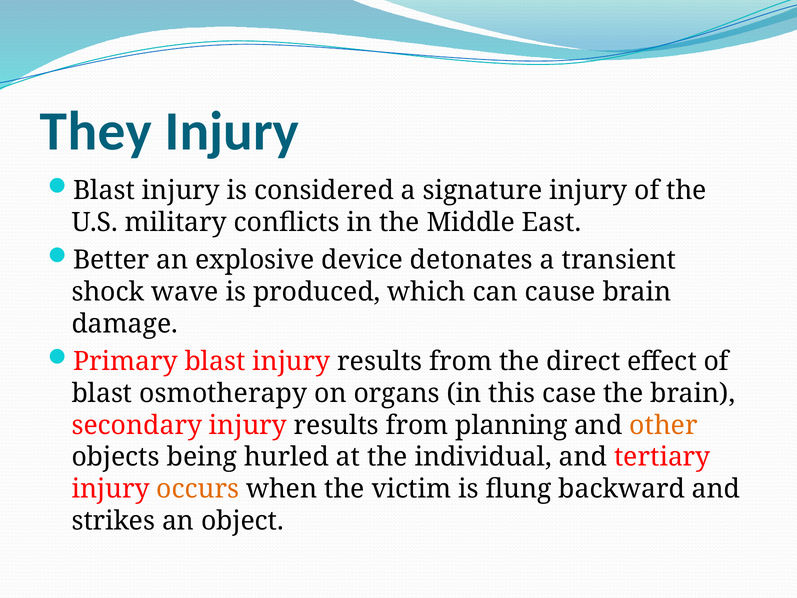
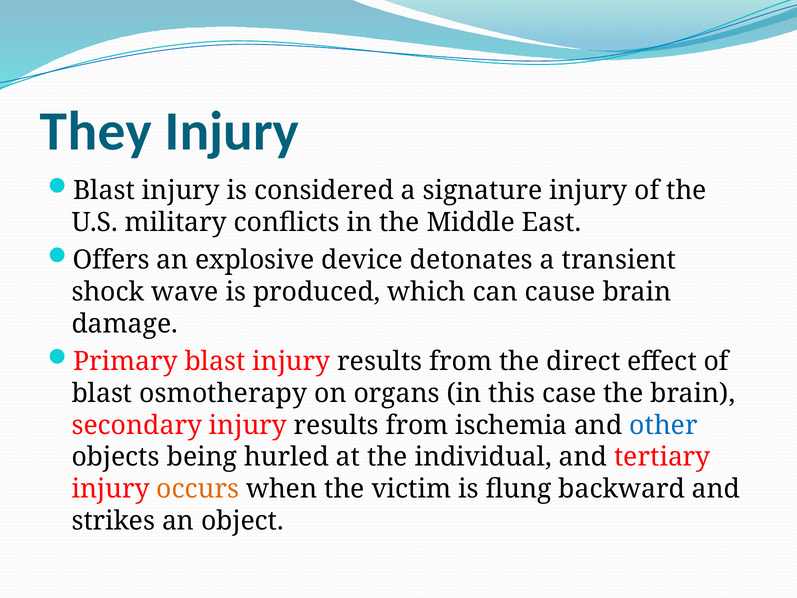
Better: Better -> Offers
planning: planning -> ischemia
other colour: orange -> blue
